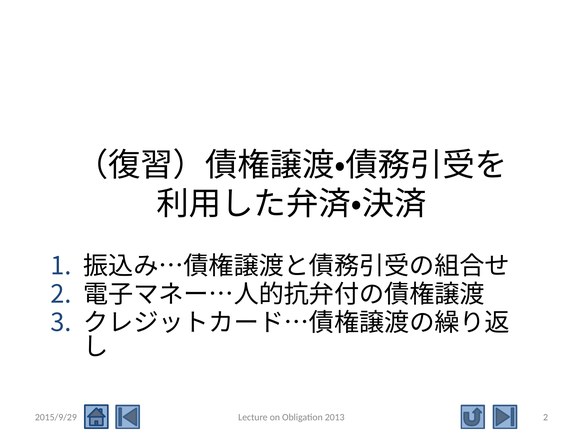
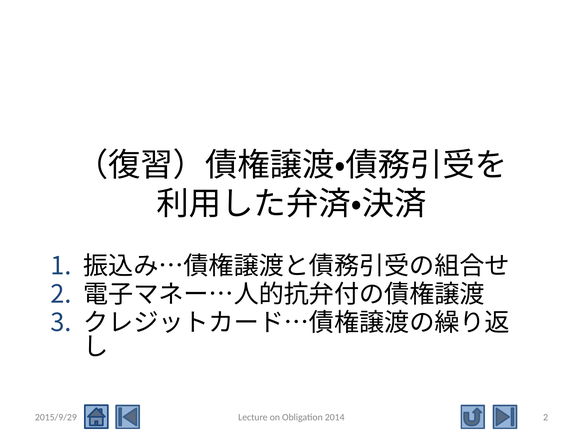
2013: 2013 -> 2014
